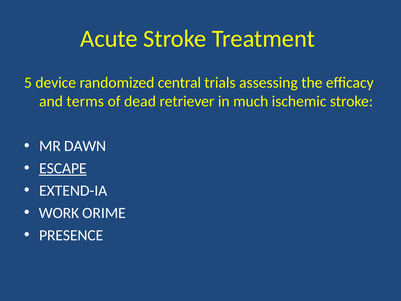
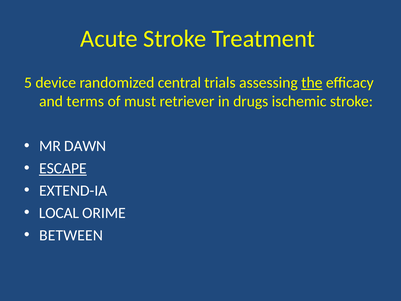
the underline: none -> present
dead: dead -> must
much: much -> drugs
WORK: WORK -> LOCAL
PRESENCE: PRESENCE -> BETWEEN
